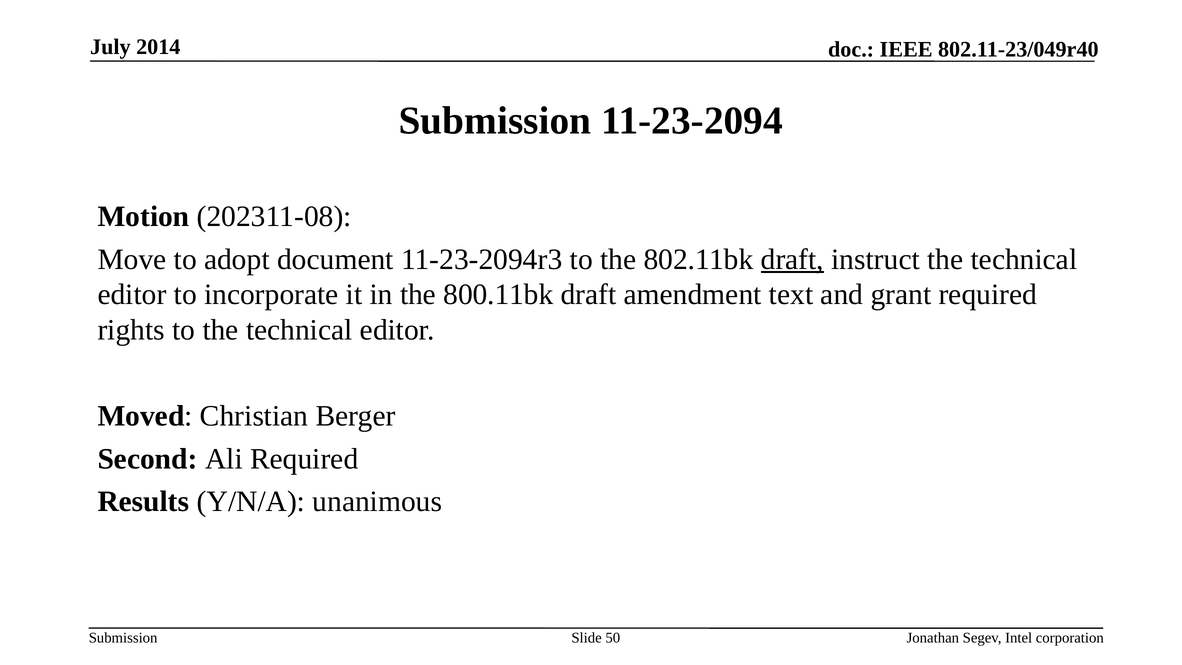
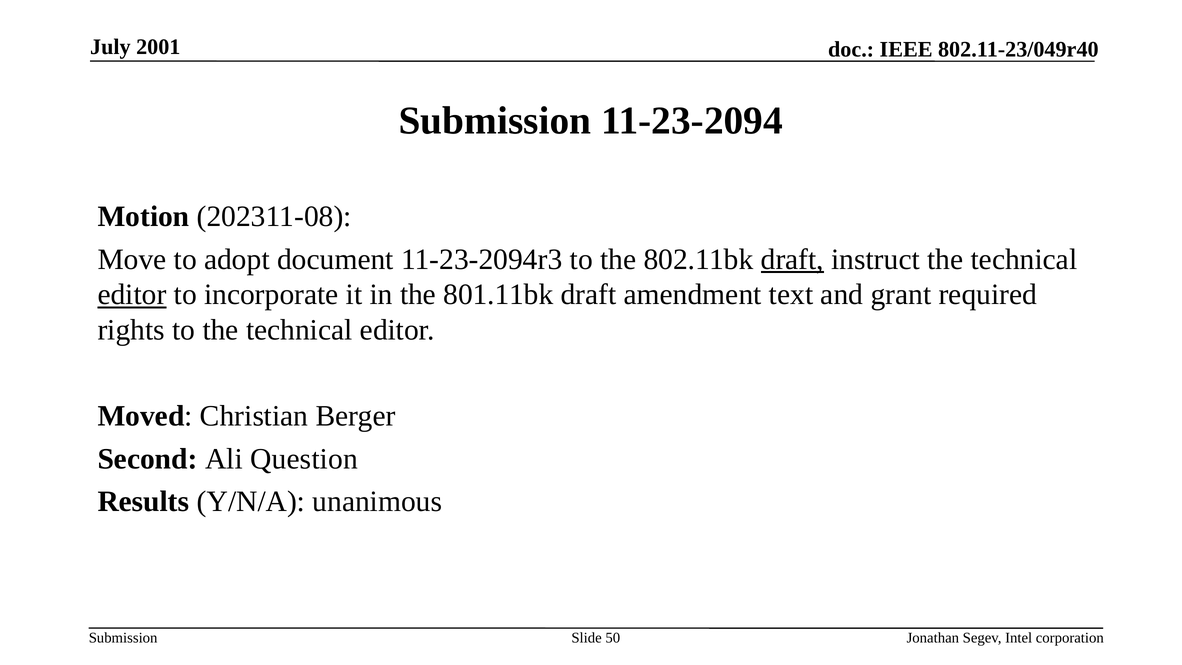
2014: 2014 -> 2001
editor at (132, 295) underline: none -> present
800.11bk: 800.11bk -> 801.11bk
Ali Required: Required -> Question
